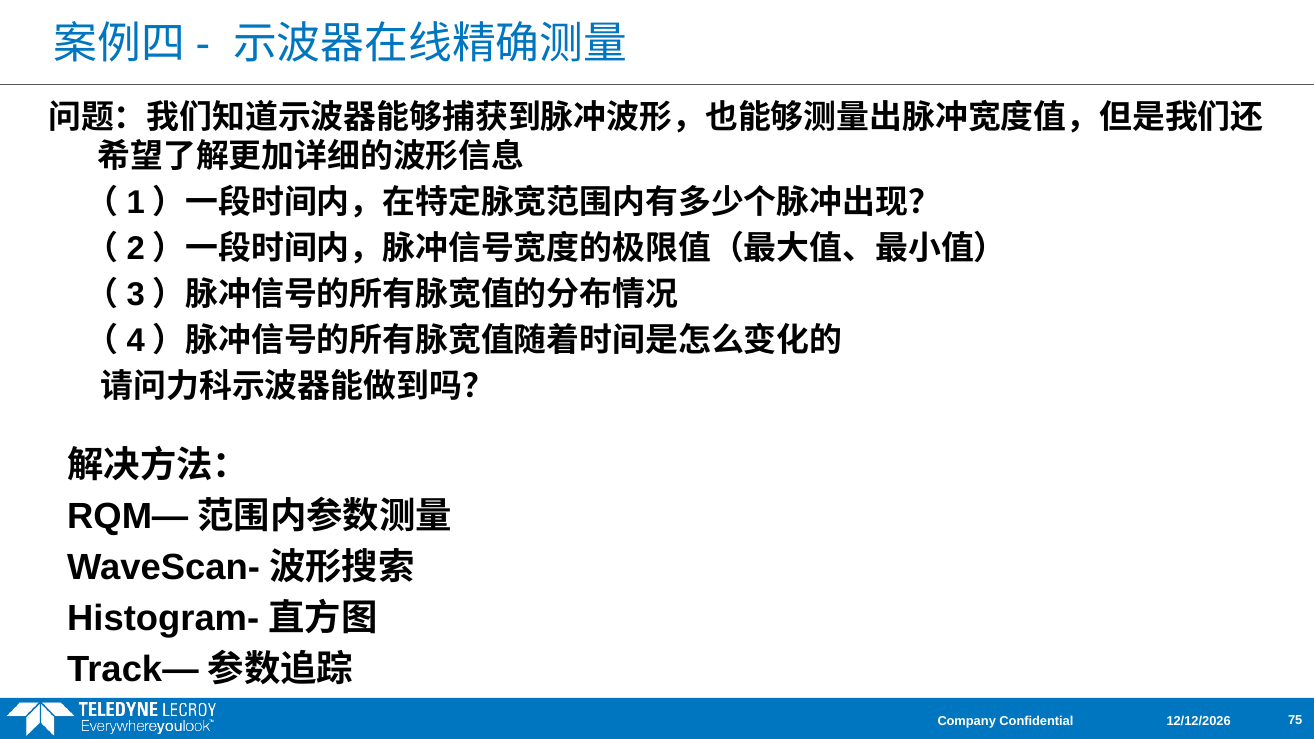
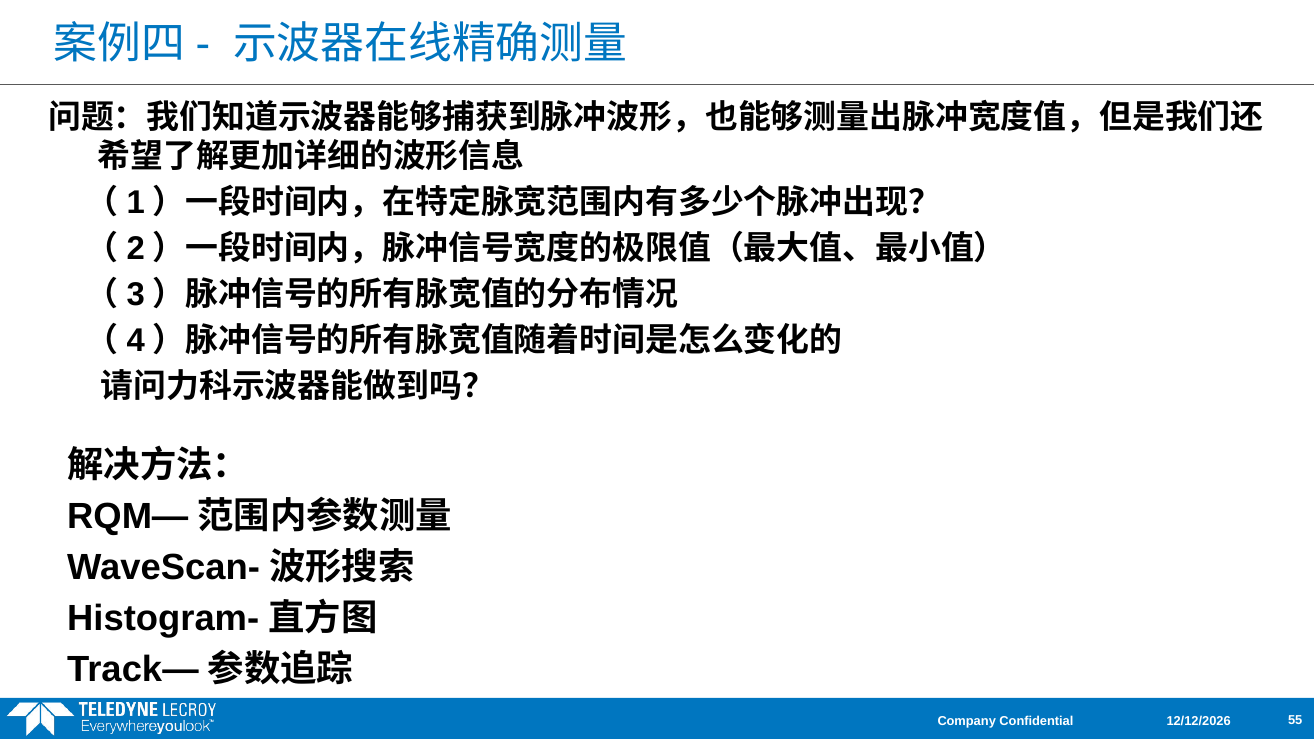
75: 75 -> 55
